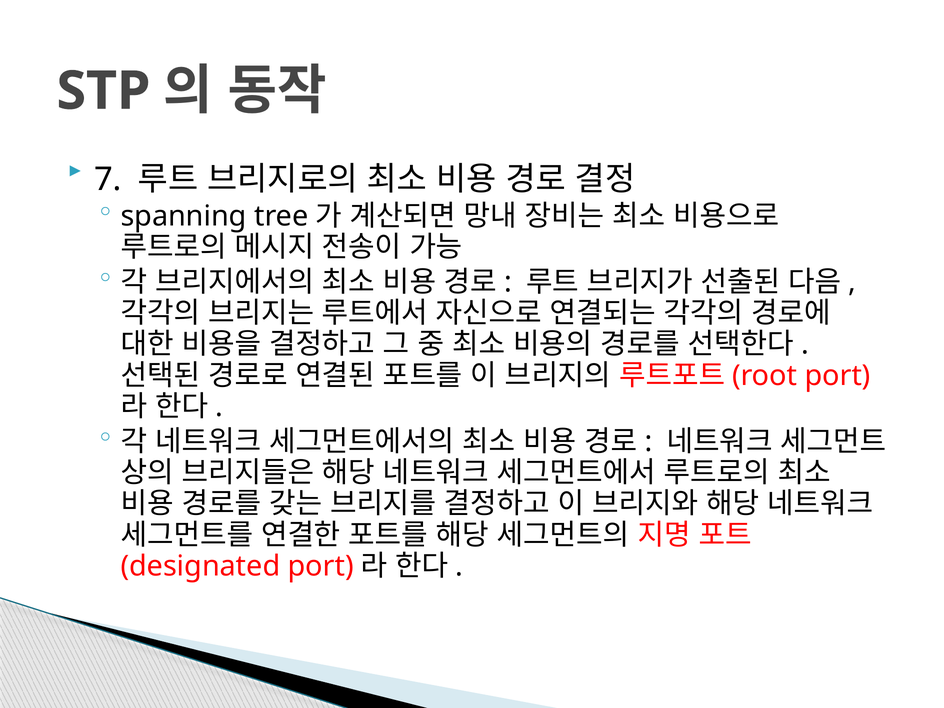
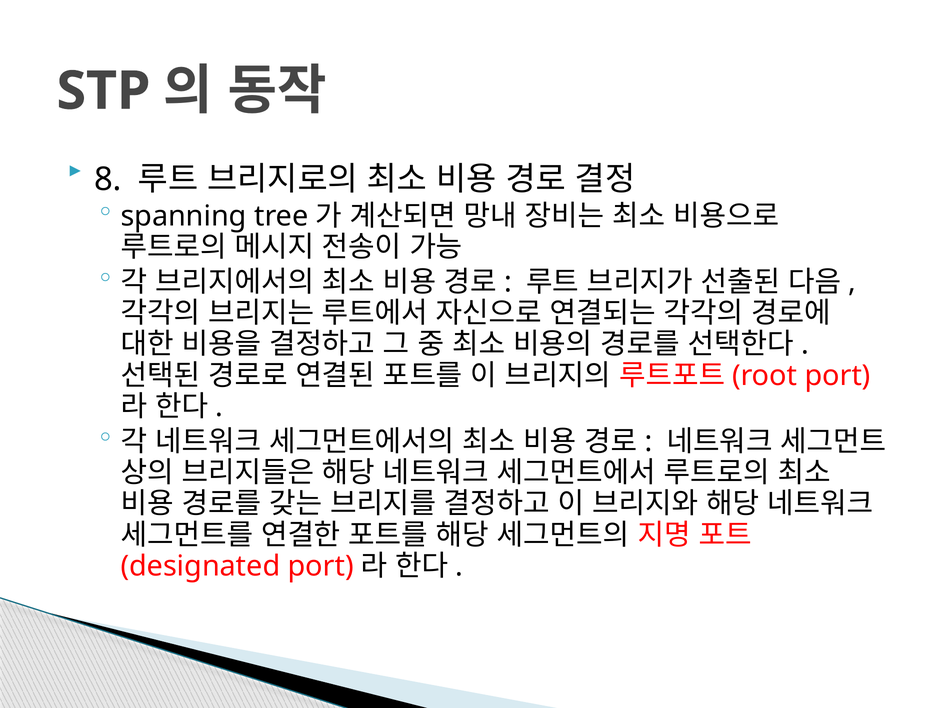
7: 7 -> 8
